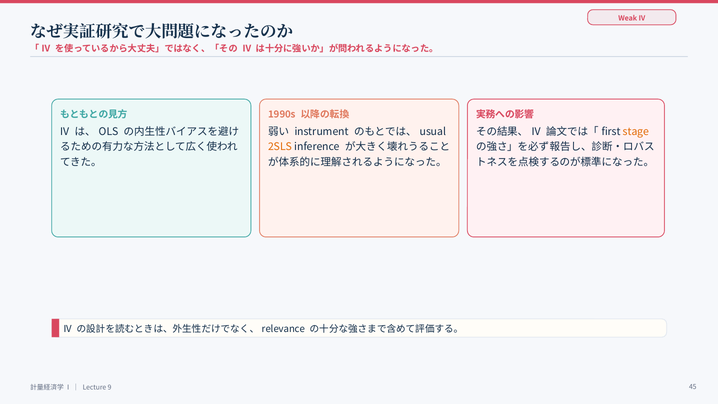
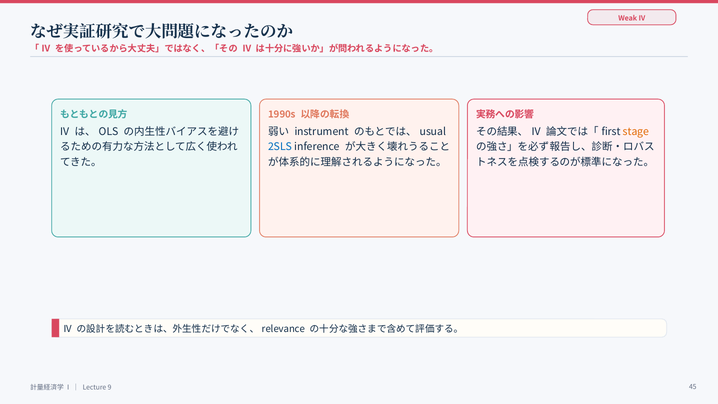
2SLS colour: orange -> blue
